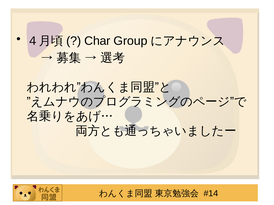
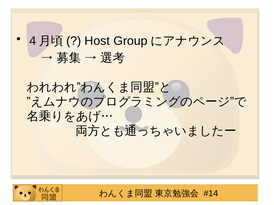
Char: Char -> Host
